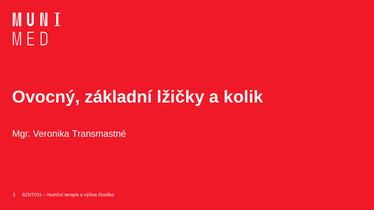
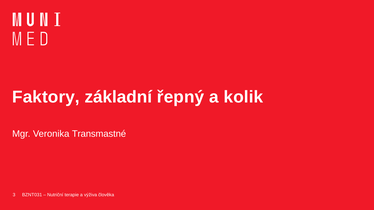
Ovocný: Ovocný -> Faktory
lžičky: lžičky -> řepný
